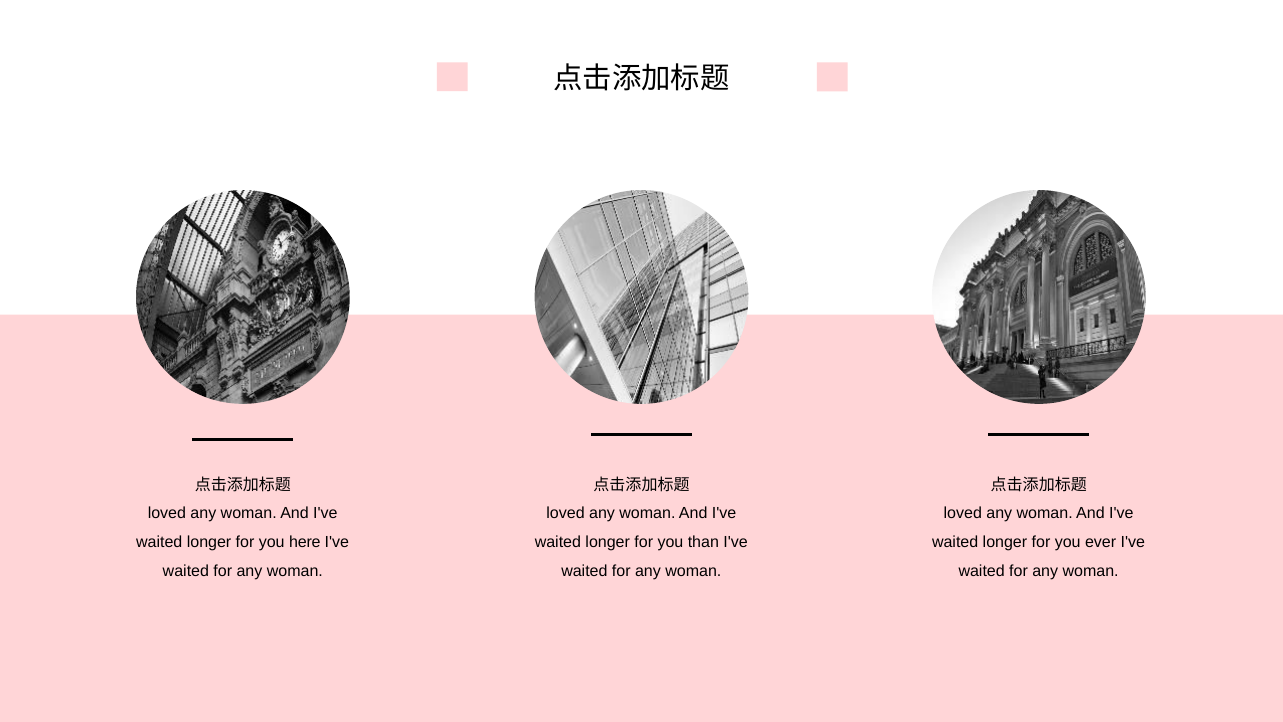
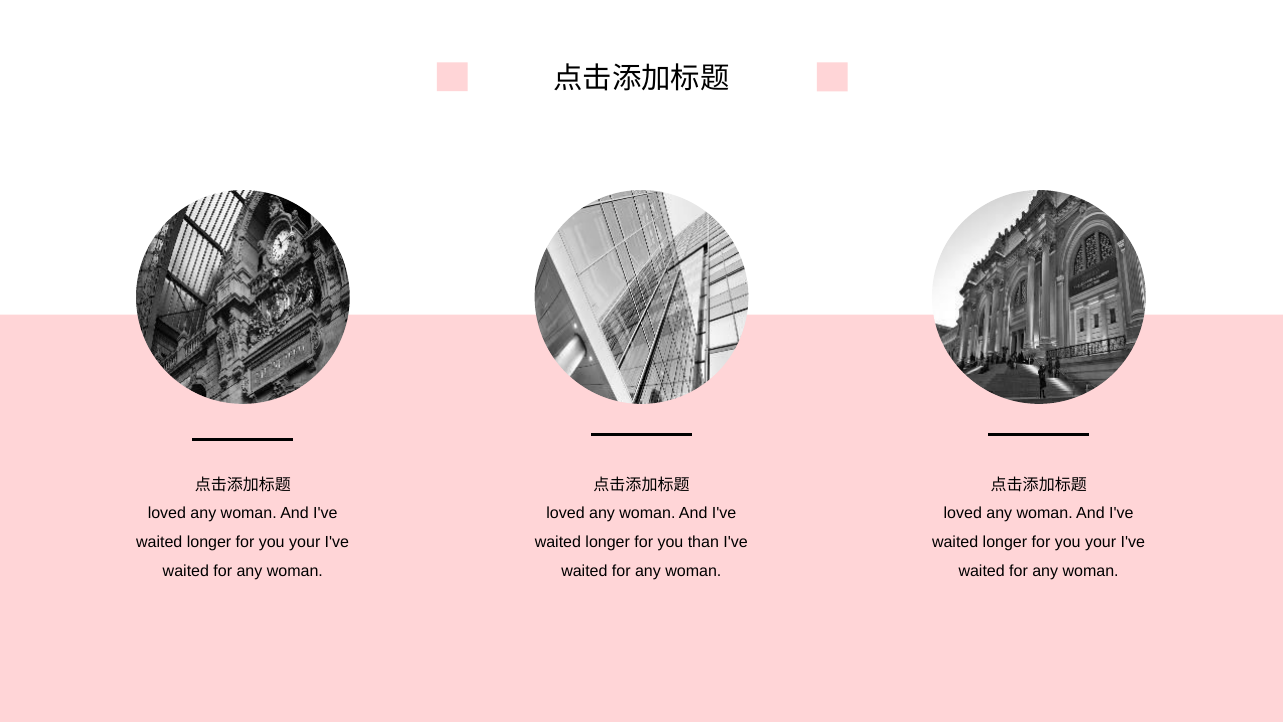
here at (305, 542): here -> your
ever at (1101, 542): ever -> your
